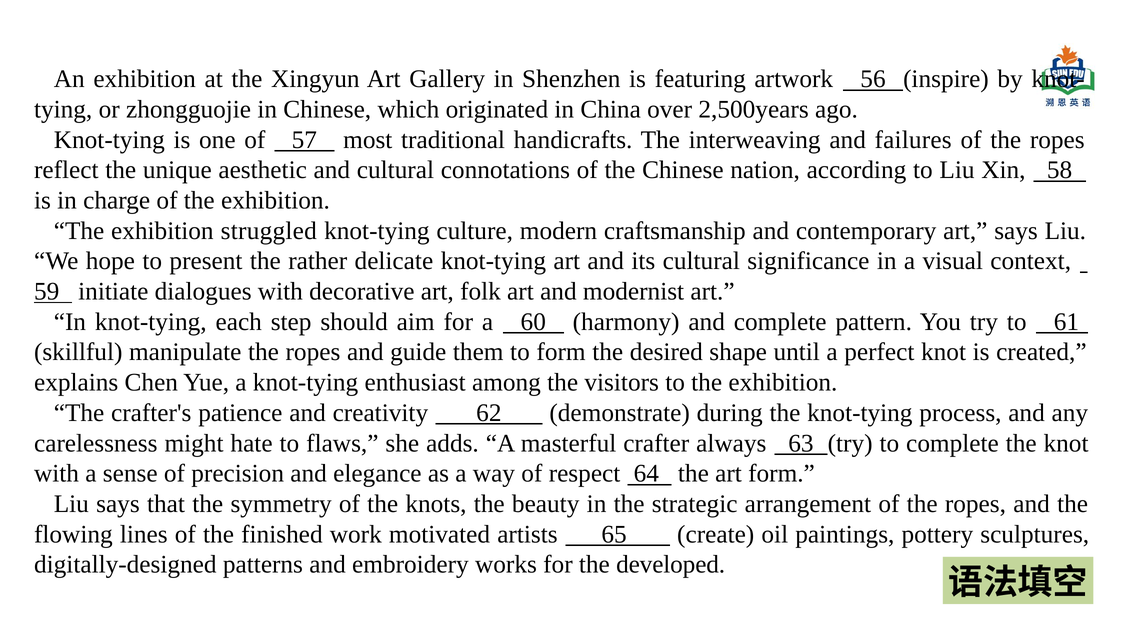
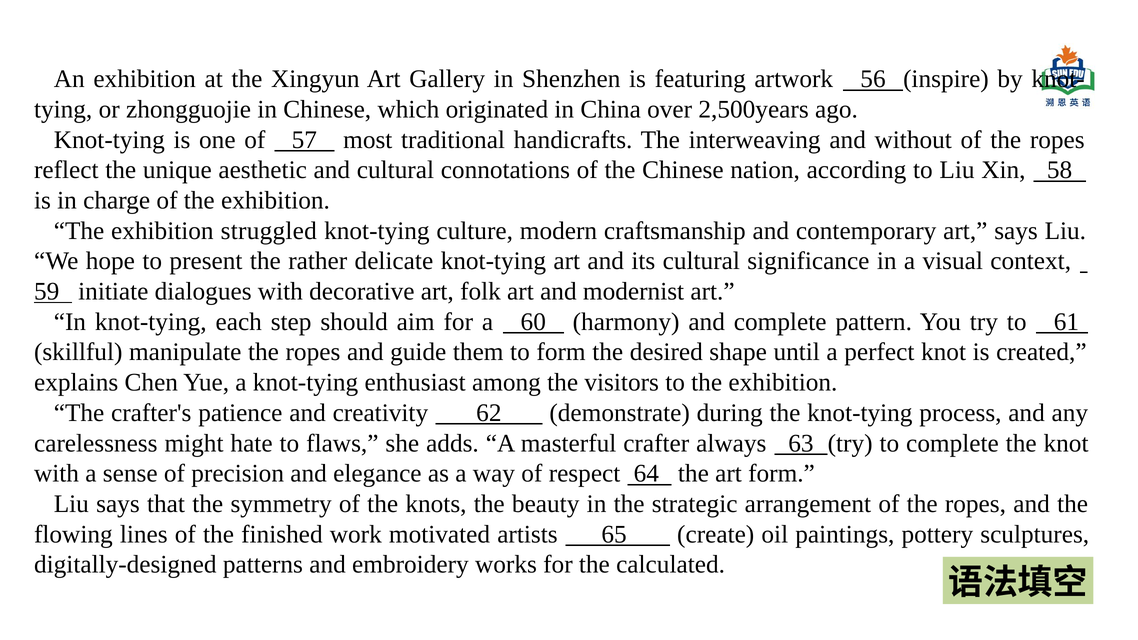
failures: failures -> without
developed: developed -> calculated
